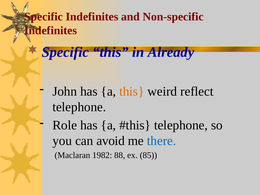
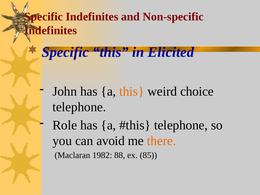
Already: Already -> Elicited
reflect: reflect -> choice
there colour: blue -> orange
